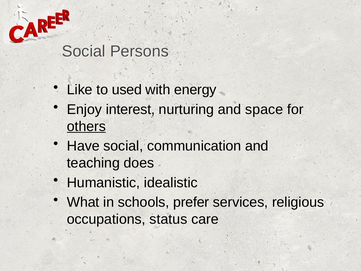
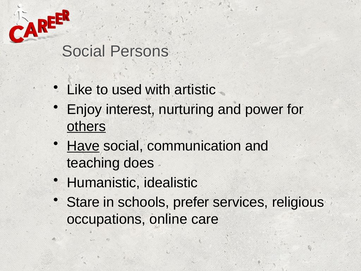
energy: energy -> artistic
space: space -> power
Have underline: none -> present
What: What -> Stare
status: status -> online
